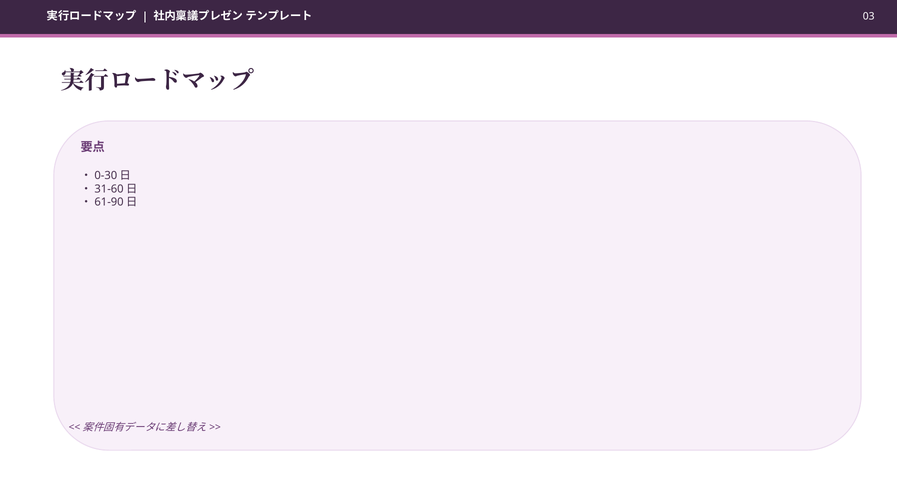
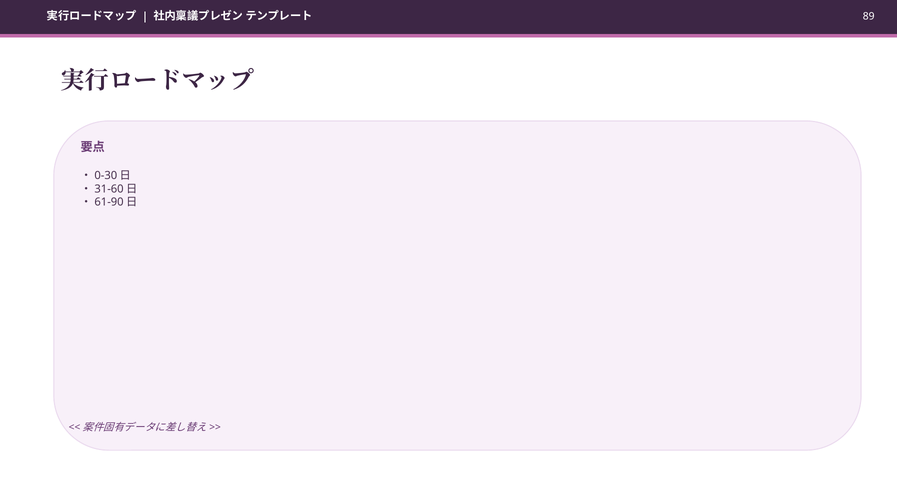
03: 03 -> 89
